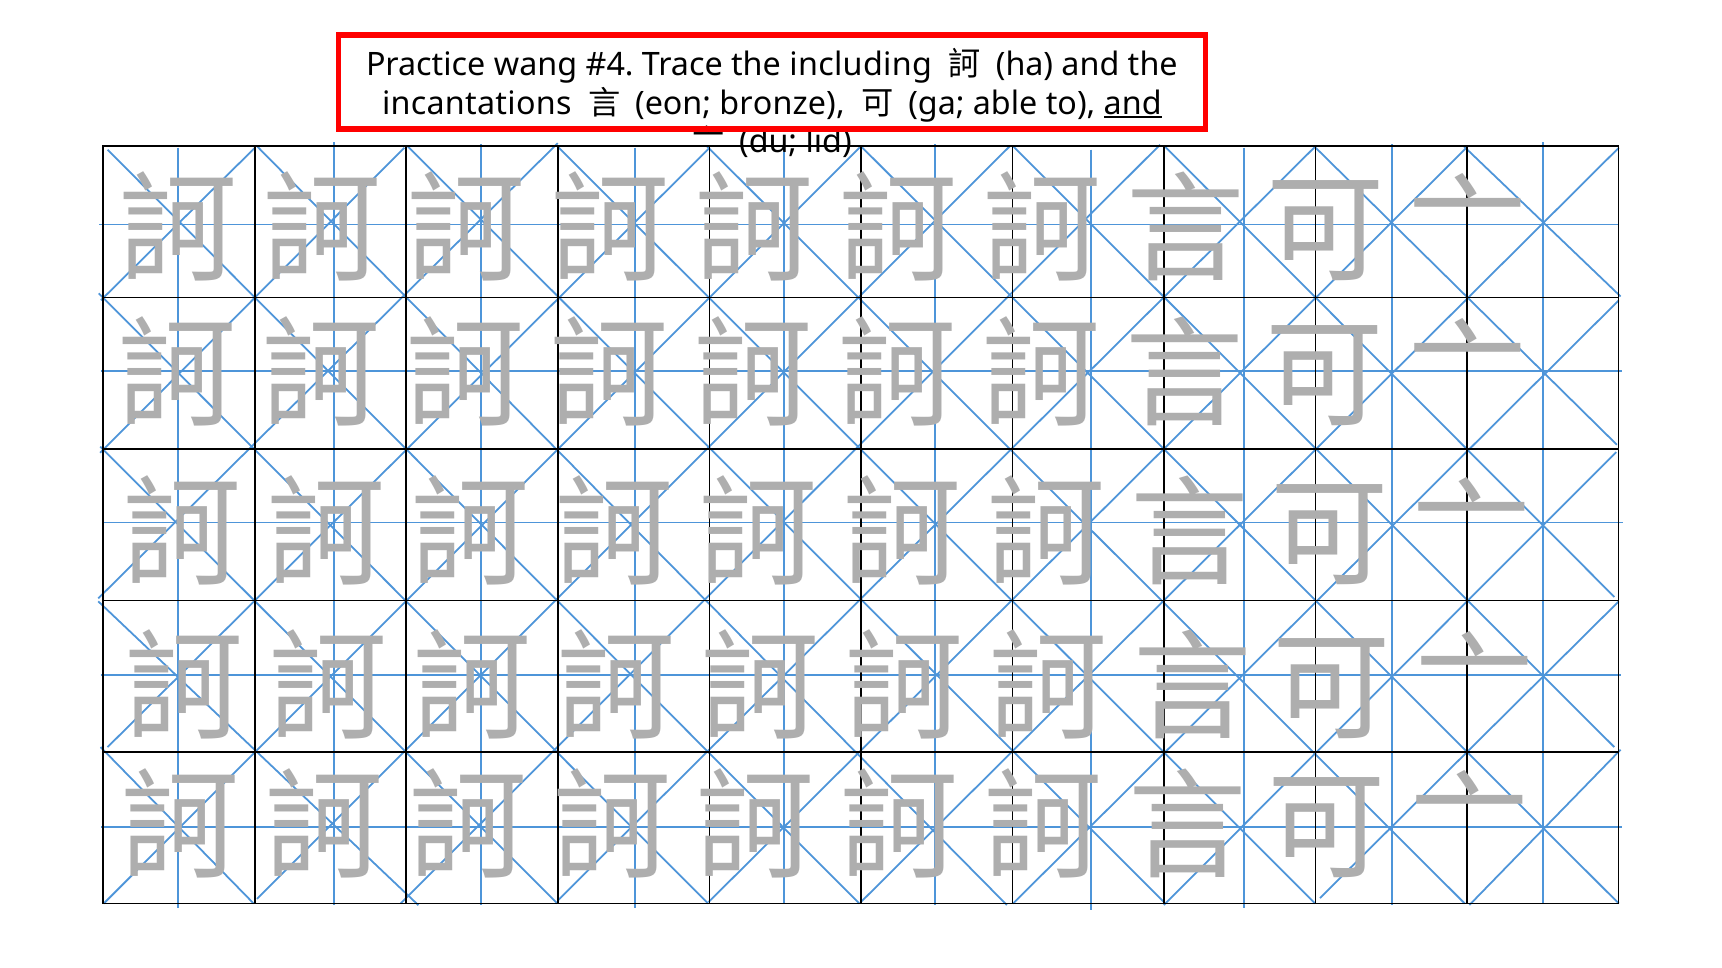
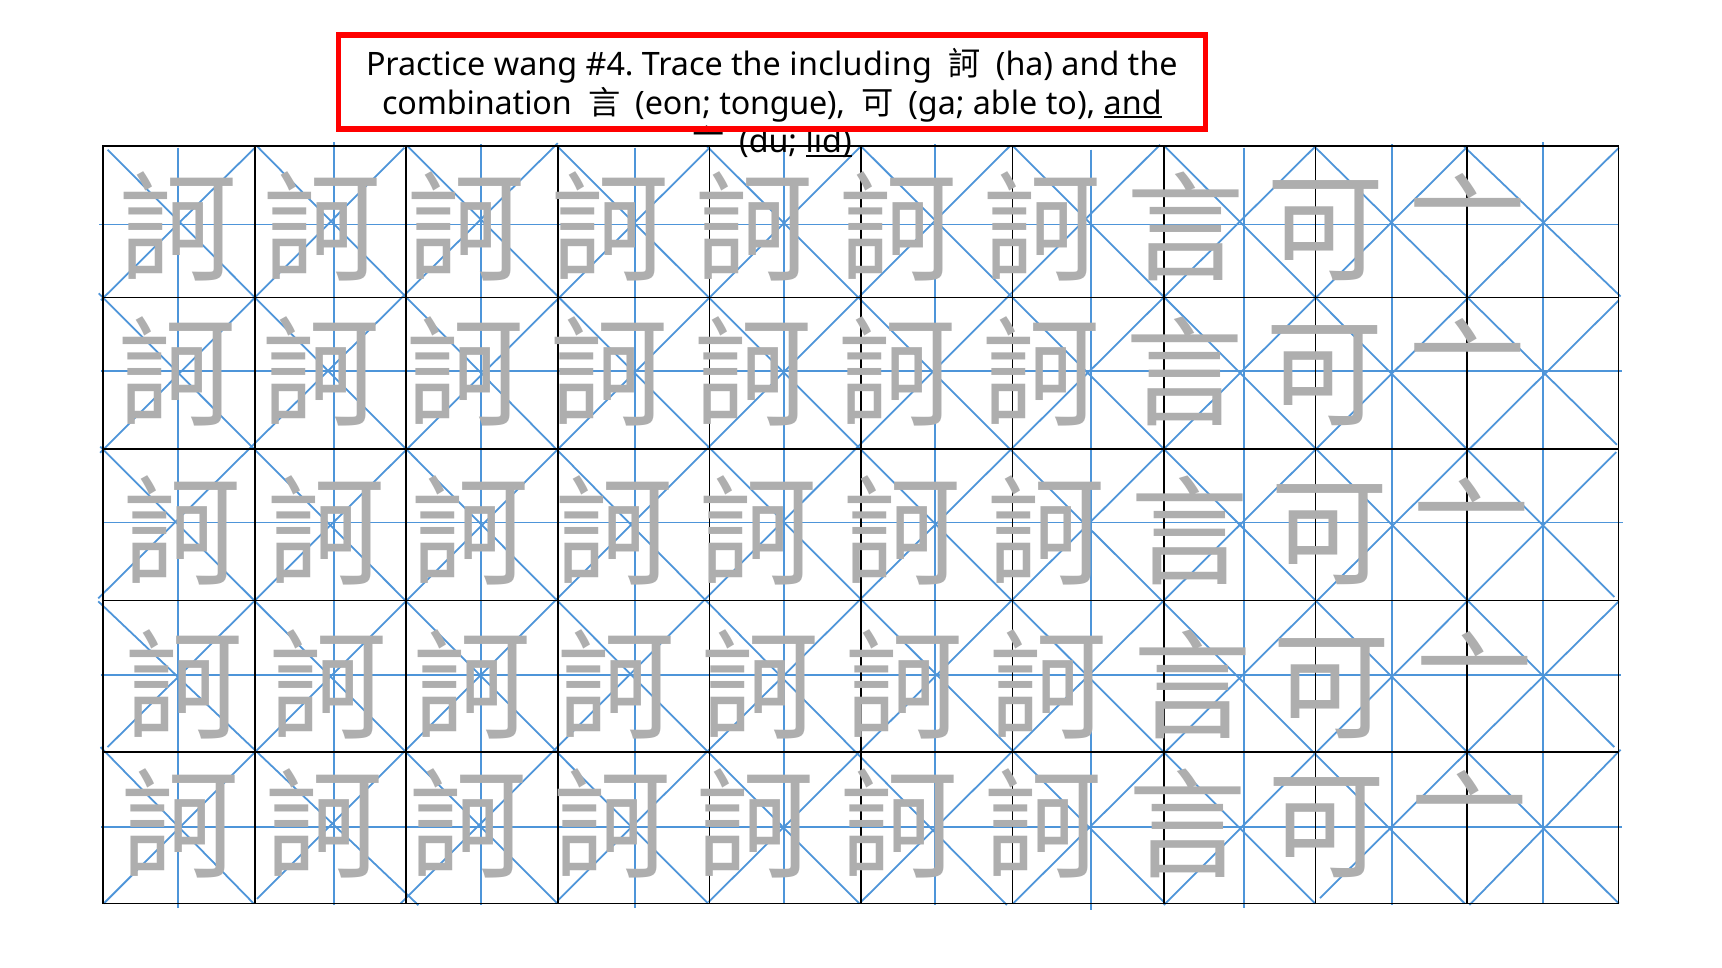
incantations: incantations -> combination
bronze: bronze -> tongue
lid underline: none -> present
